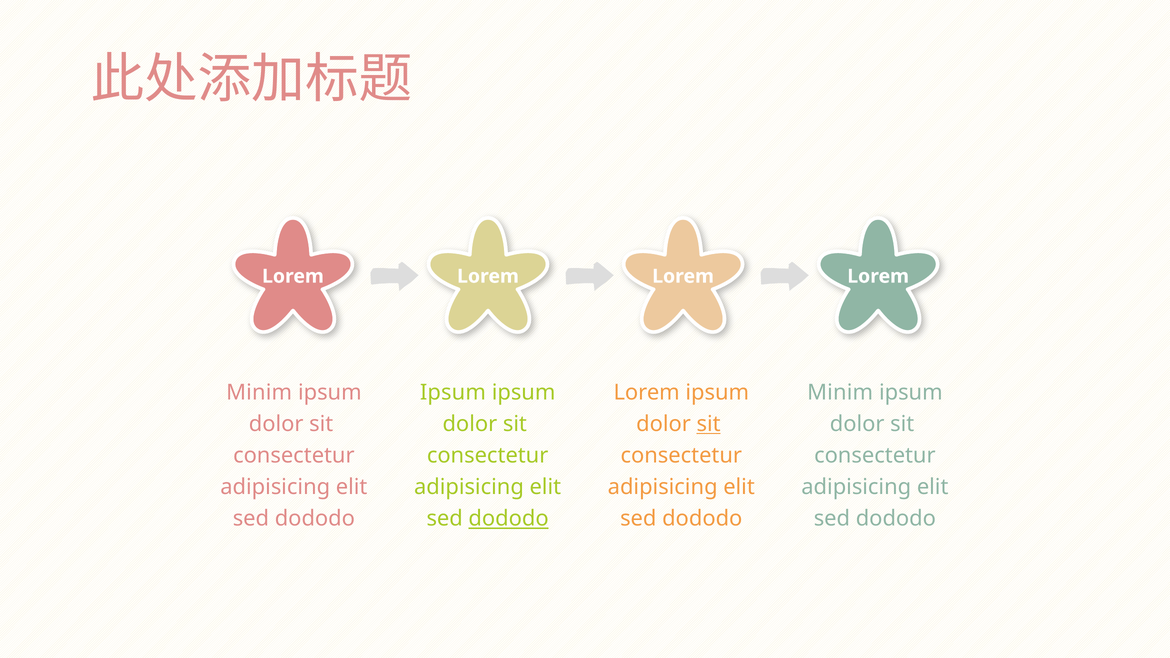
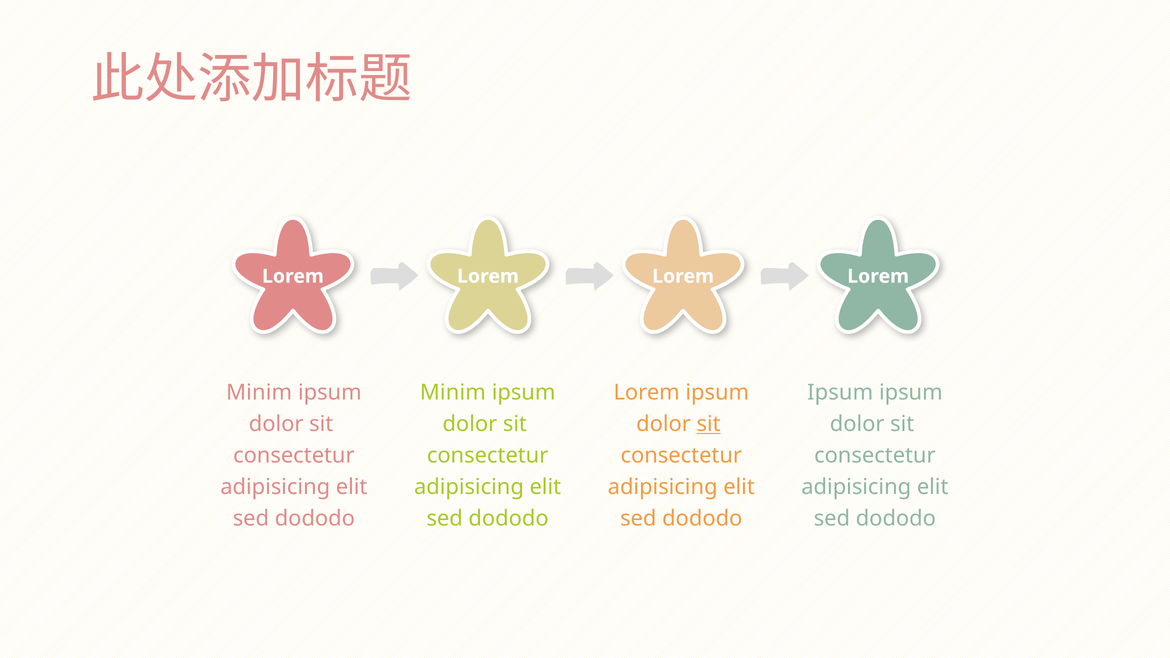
Ipsum at (453, 393): Ipsum -> Minim
Minim at (840, 393): Minim -> Ipsum
dododo at (509, 519) underline: present -> none
